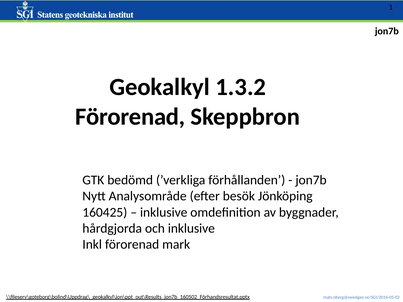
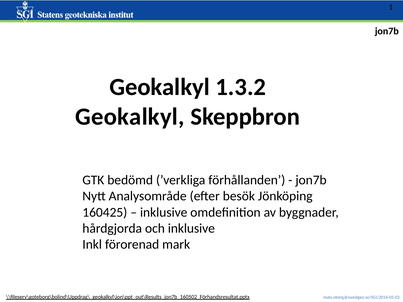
Förorenad at (130, 117): Förorenad -> Geokalkyl
